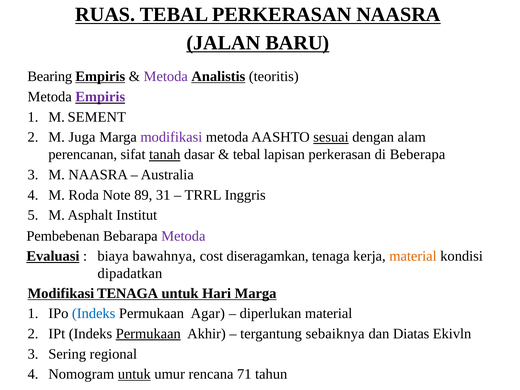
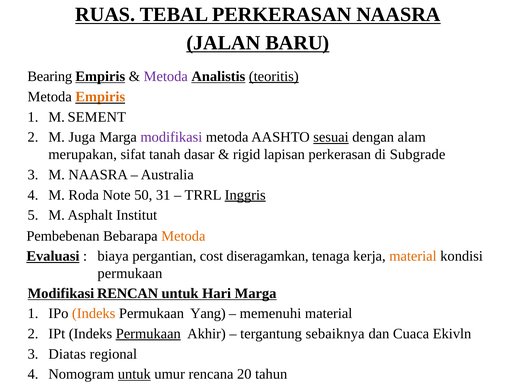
teoritis underline: none -> present
Empiris at (100, 97) colour: purple -> orange
perencanan: perencanan -> merupakan
tanah underline: present -> none
tebal at (247, 155): tebal -> rigid
Beberapa: Beberapa -> Subgrade
89: 89 -> 50
Inggris underline: none -> present
Metoda at (183, 236) colour: purple -> orange
bawahnya: bawahnya -> pergantian
dipadatkan at (130, 274): dipadatkan -> permukaan
Modifikasi TENAGA: TENAGA -> RENCAN
Indeks at (94, 313) colour: blue -> orange
Agar: Agar -> Yang
diperlukan: diperlukan -> memenuhi
Diatas: Diatas -> Cuaca
Sering: Sering -> Diatas
71: 71 -> 20
